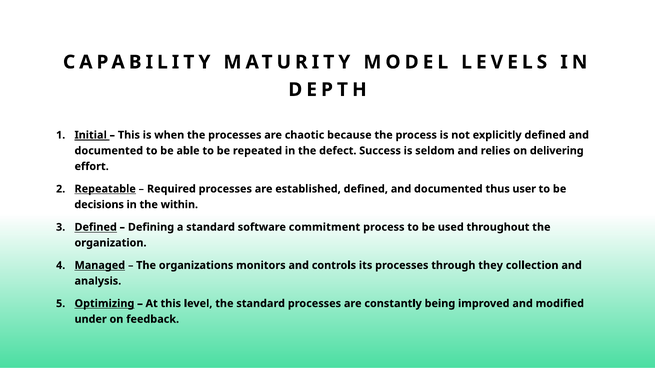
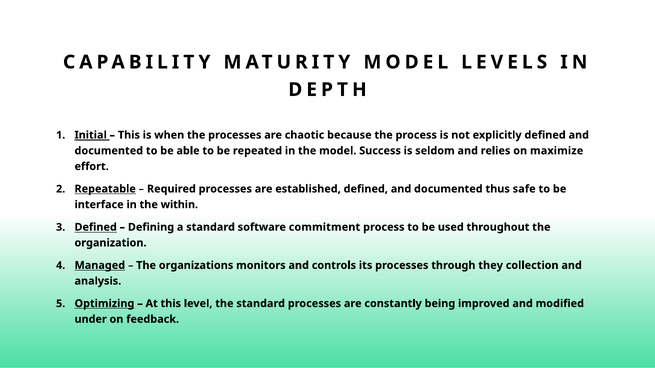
the defect: defect -> model
delivering: delivering -> maximize
user: user -> safe
decisions: decisions -> interface
